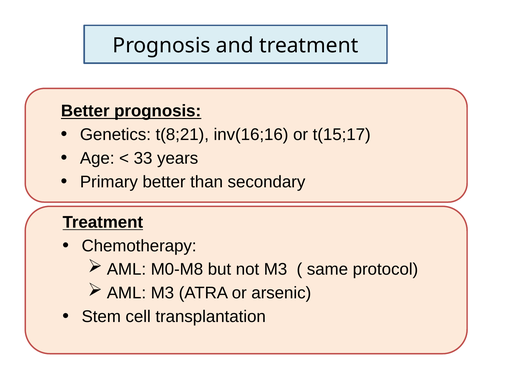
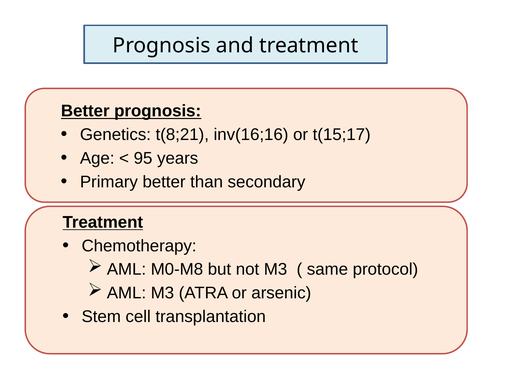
33: 33 -> 95
